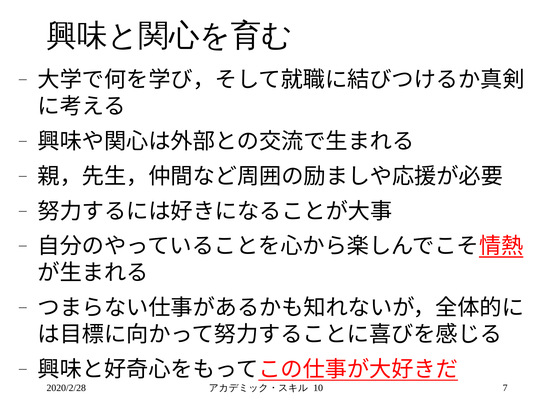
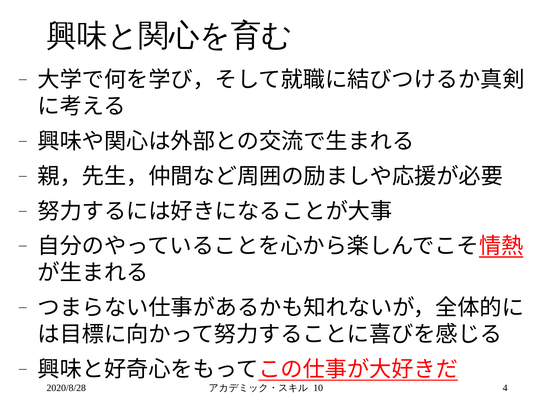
2020/2/28: 2020/2/28 -> 2020/8/28
7: 7 -> 4
